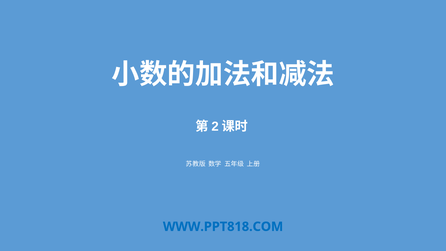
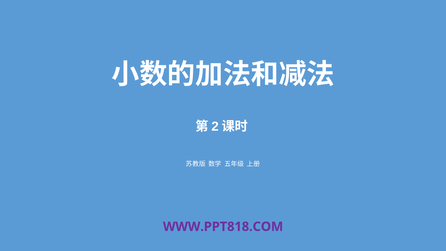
WWW.PPT818.COM colour: blue -> purple
